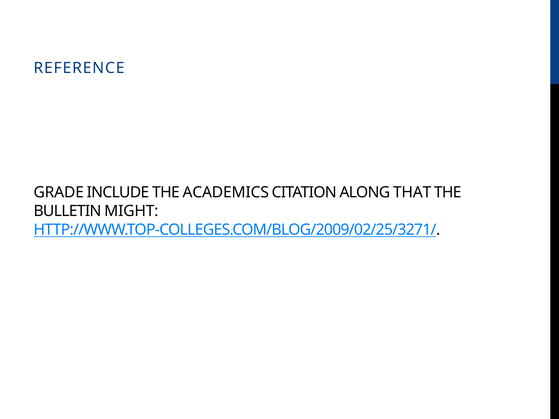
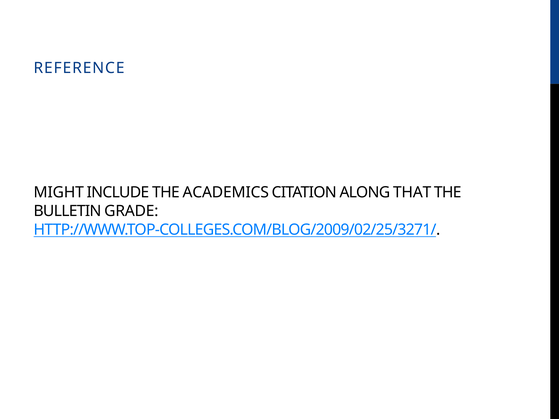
GRADE: GRADE -> MIGHT
MIGHT: MIGHT -> GRADE
